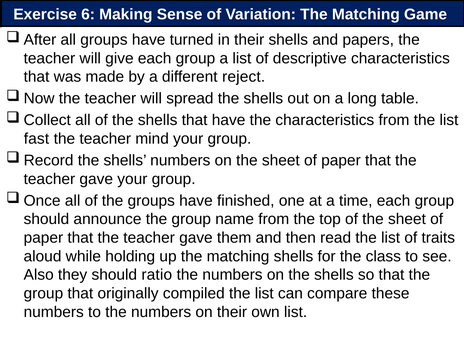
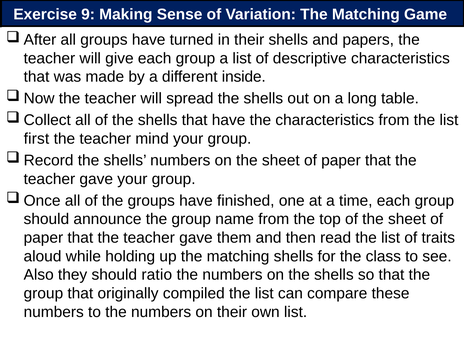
6: 6 -> 9
reject: reject -> inside
fast: fast -> first
